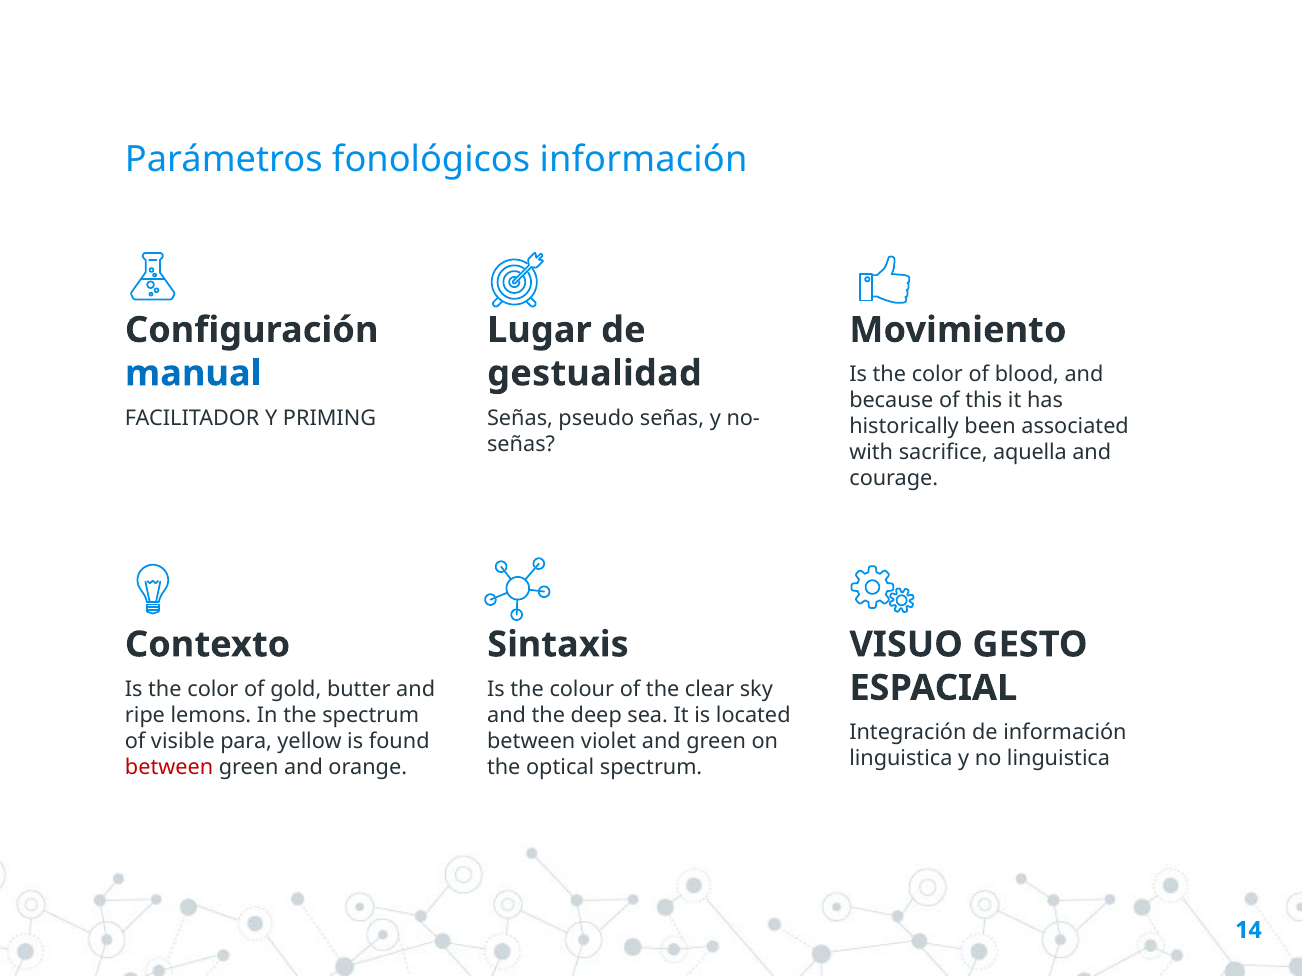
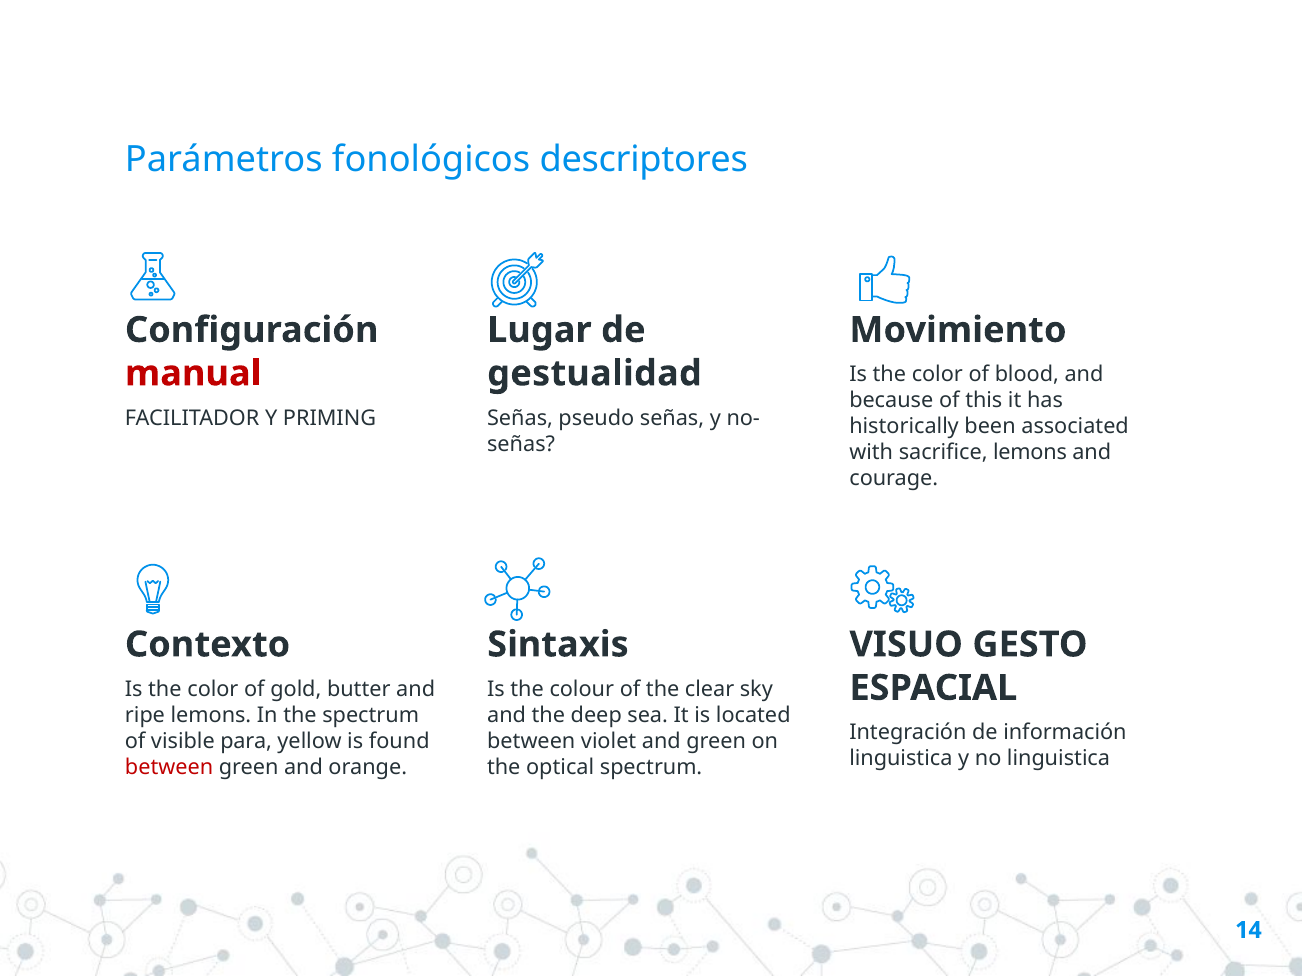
fonológicos información: información -> descriptores
manual colour: blue -> red
sacrifice aquella: aquella -> lemons
